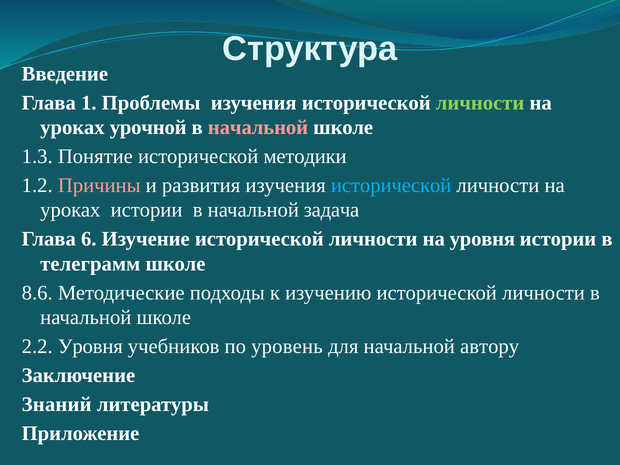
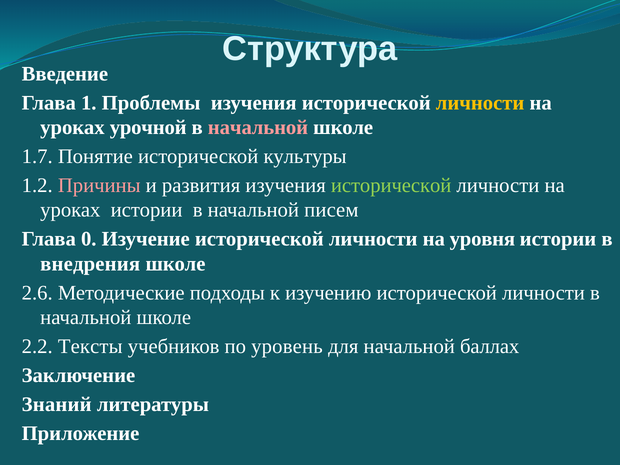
личности at (480, 103) colour: light green -> yellow
1.3: 1.3 -> 1.7
методики: методики -> культуры
исторической at (391, 185) colour: light blue -> light green
задача: задача -> писем
6: 6 -> 0
телеграмм: телеграмм -> внедрения
8.6: 8.6 -> 2.6
2.2 Уровня: Уровня -> Тексты
автору: автору -> баллах
